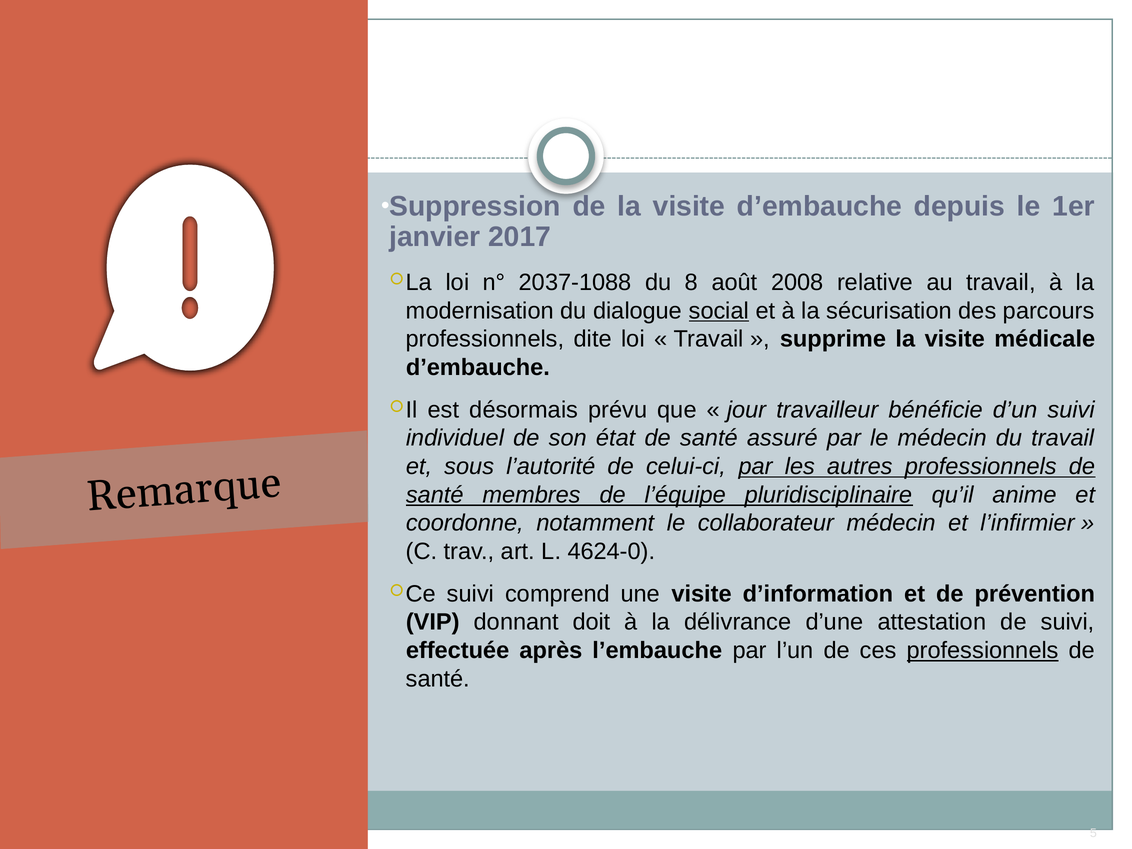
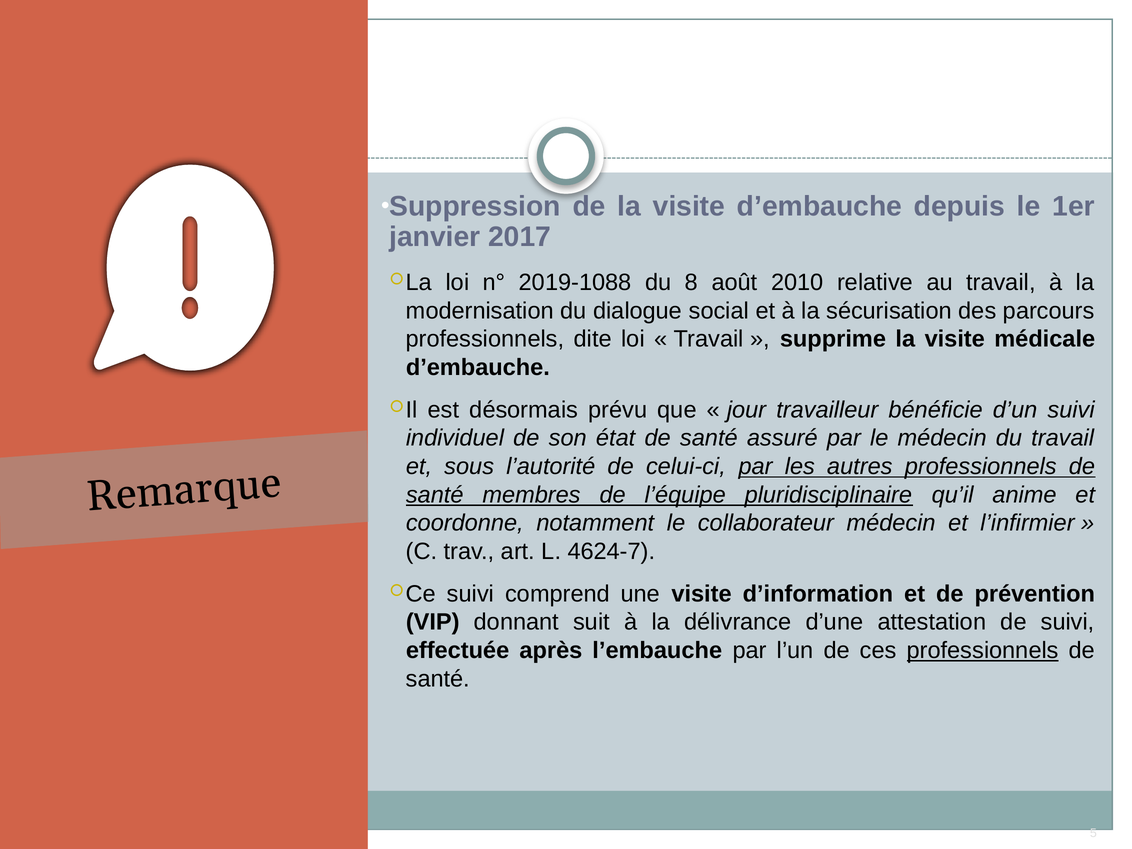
2037-1088: 2037-1088 -> 2019-1088
2008: 2008 -> 2010
social underline: present -> none
4624-0: 4624-0 -> 4624-7
doit: doit -> suit
